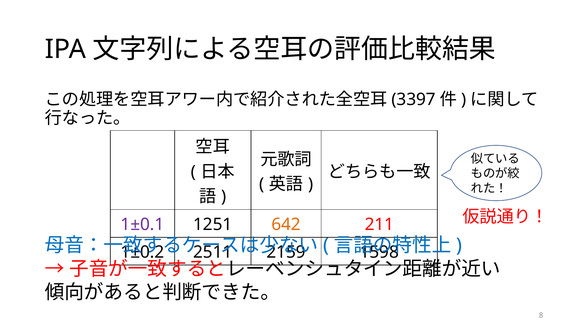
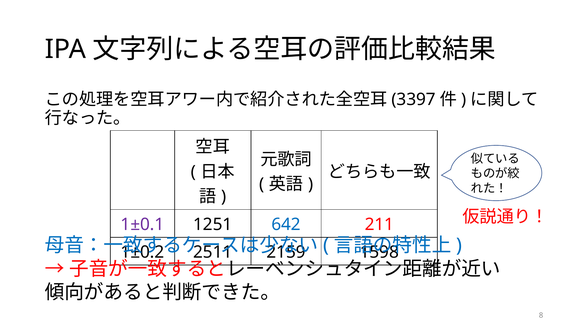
642 colour: orange -> blue
